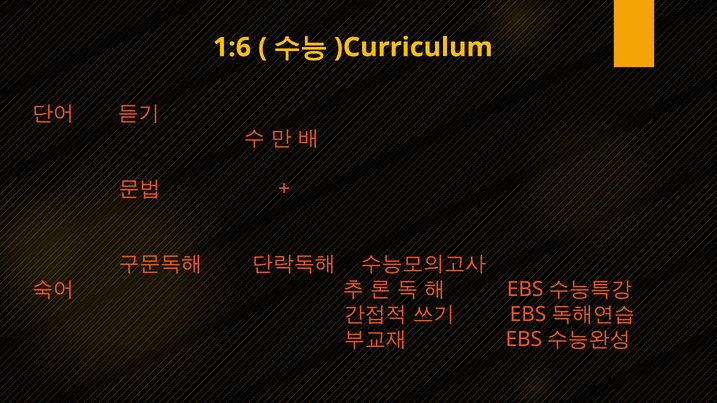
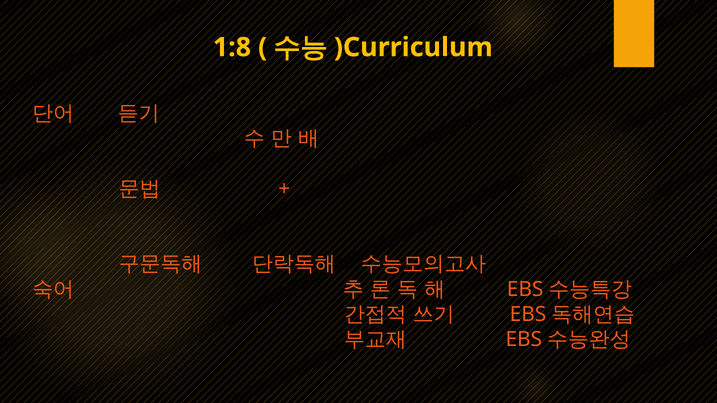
1:6: 1:6 -> 1:8
